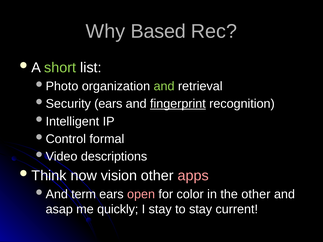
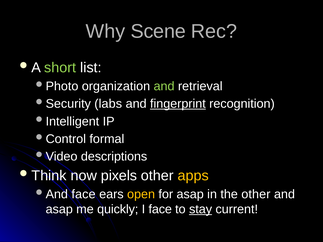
Based: Based -> Scene
ears at (108, 104): ears -> labs
vision: vision -> pixels
apps colour: pink -> yellow
term at (84, 194): term -> face
open colour: pink -> yellow
for color: color -> asap
I stay: stay -> face
stay at (201, 209) underline: none -> present
